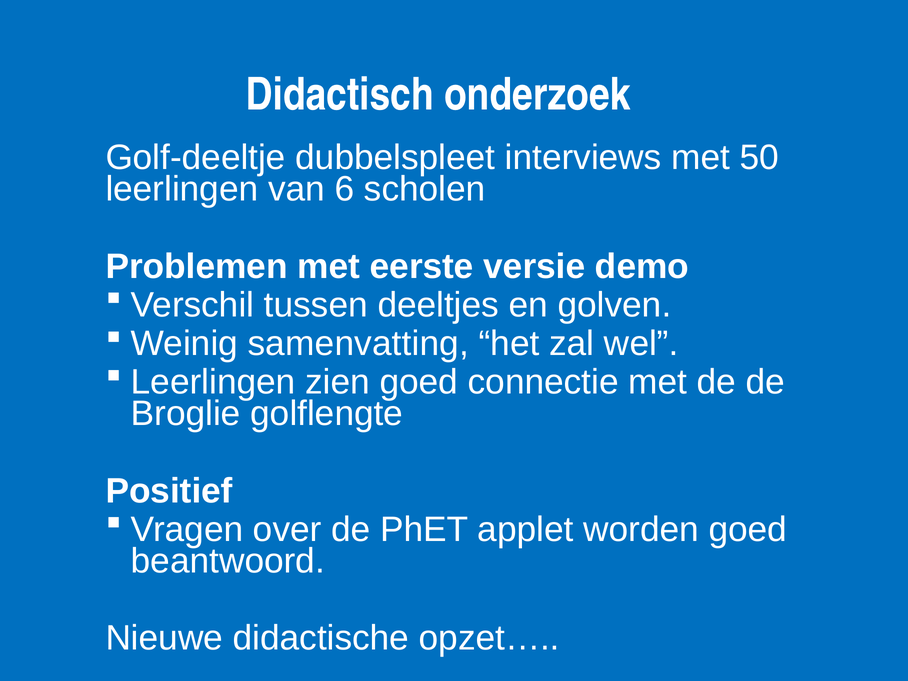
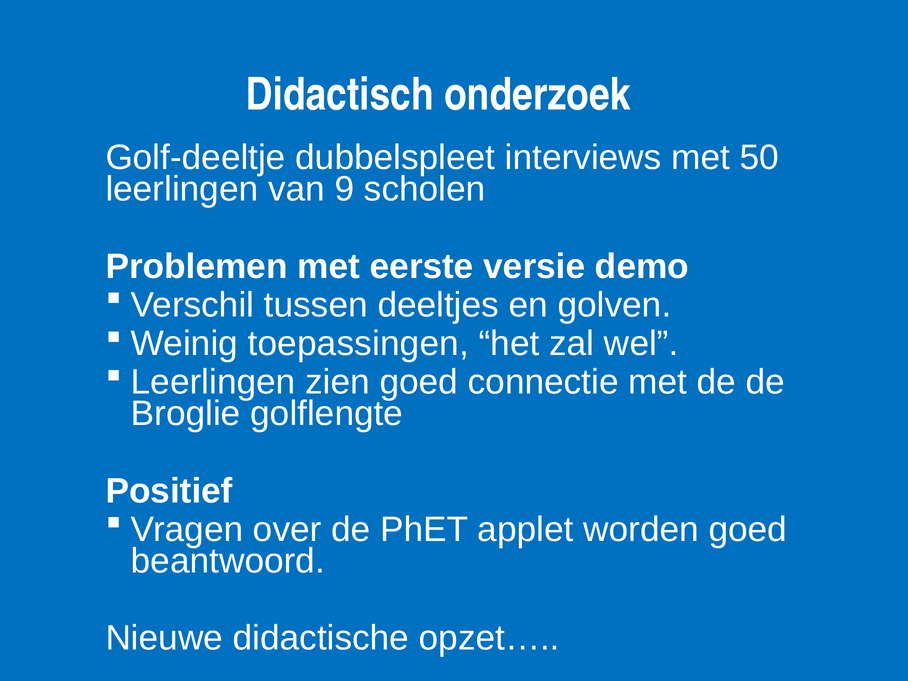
6: 6 -> 9
samenvatting: samenvatting -> toepassingen
